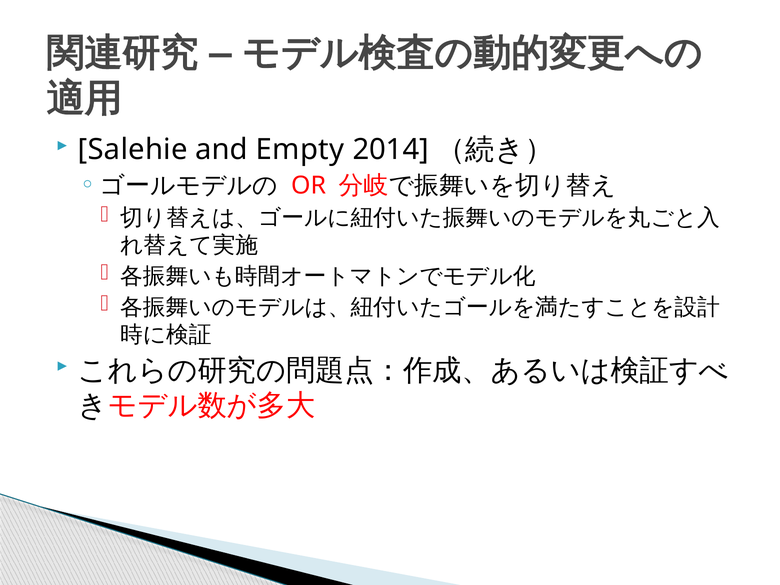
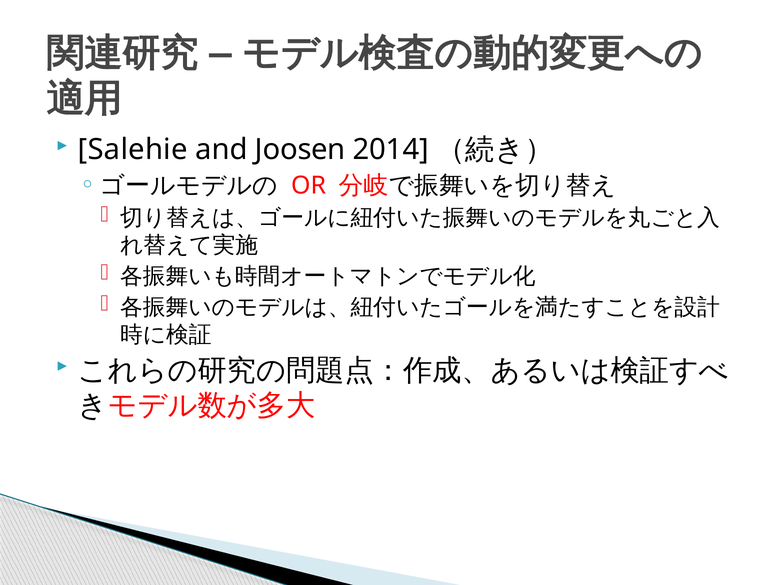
Empty: Empty -> Joosen
